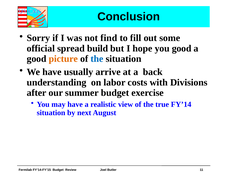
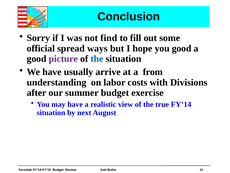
build: build -> ways
picture colour: orange -> purple
back: back -> from
